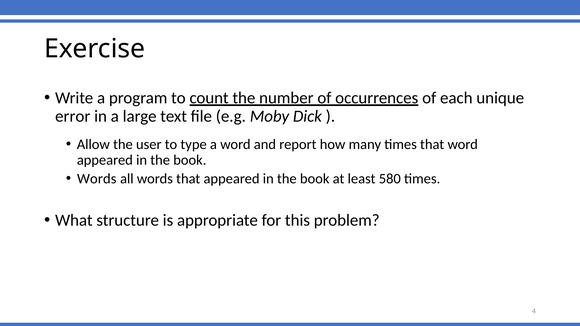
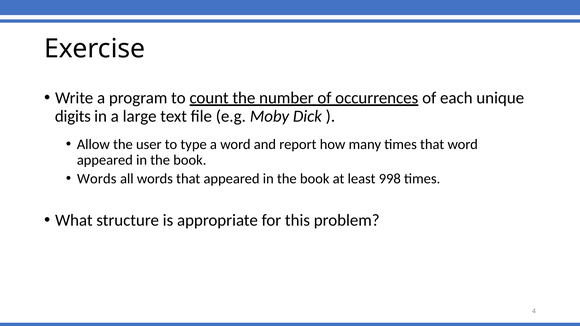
error: error -> digits
580: 580 -> 998
